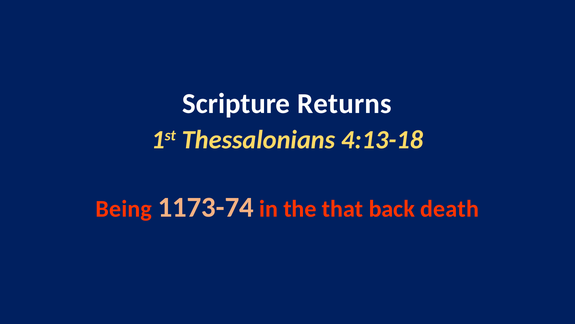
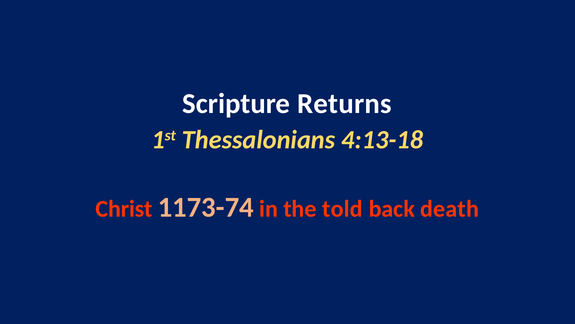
Being: Being -> Christ
that: that -> told
